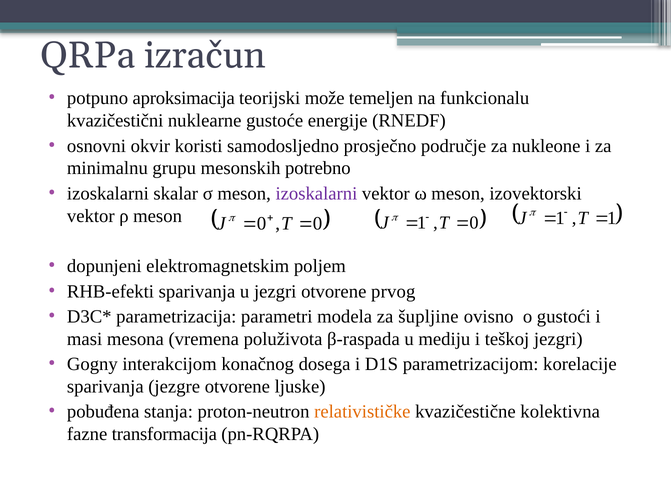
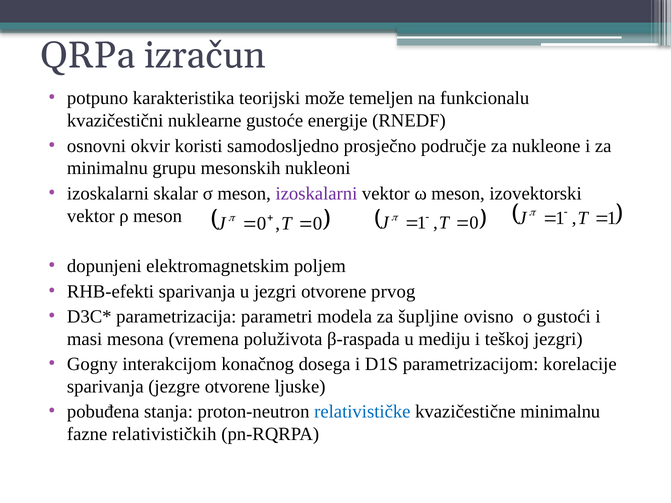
aproksimacija: aproksimacija -> karakteristika
potrebno: potrebno -> nukleoni
relativističke colour: orange -> blue
kvazičestične kolektivna: kolektivna -> minimalnu
transformacija: transformacija -> relativističkih
